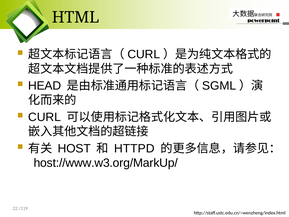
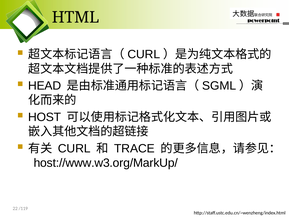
CURL at (45, 117): CURL -> HOST
HOST at (74, 148): HOST -> CURL
HTTPD: HTTPD -> TRACE
